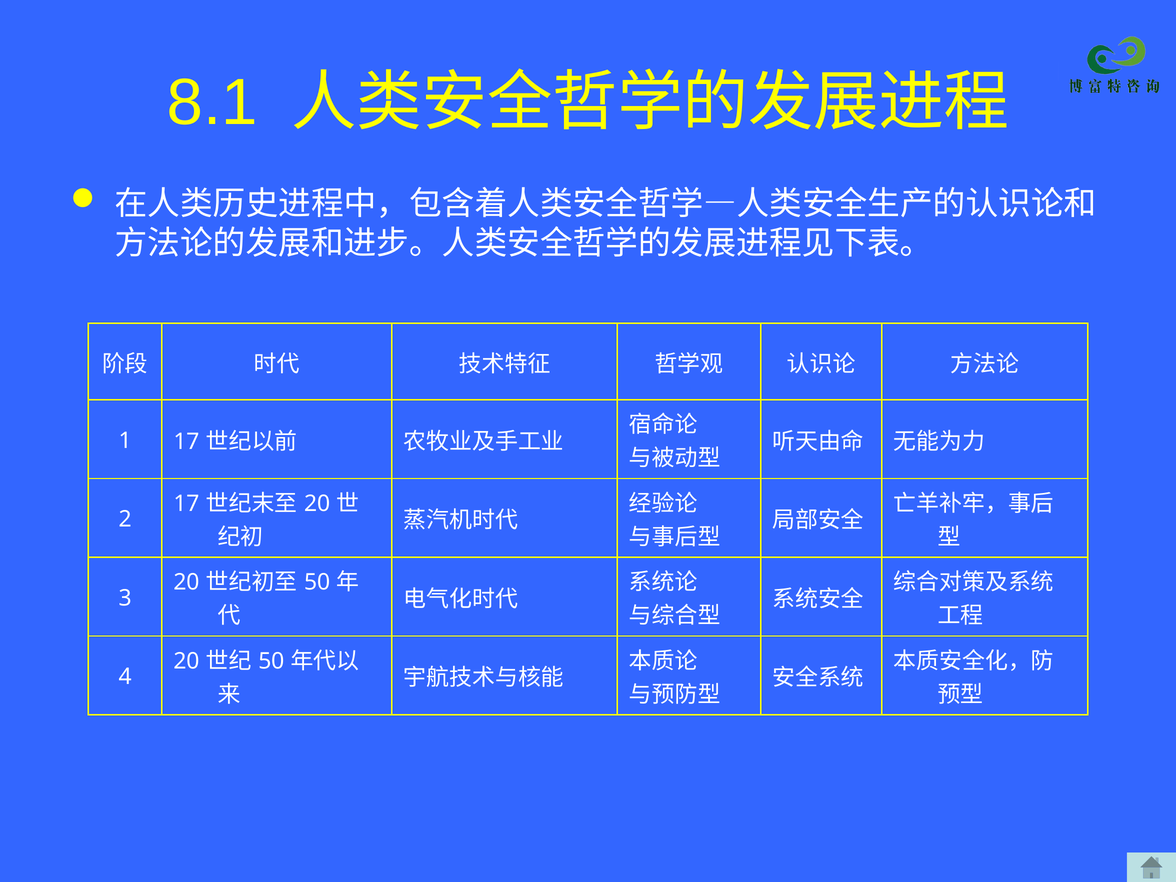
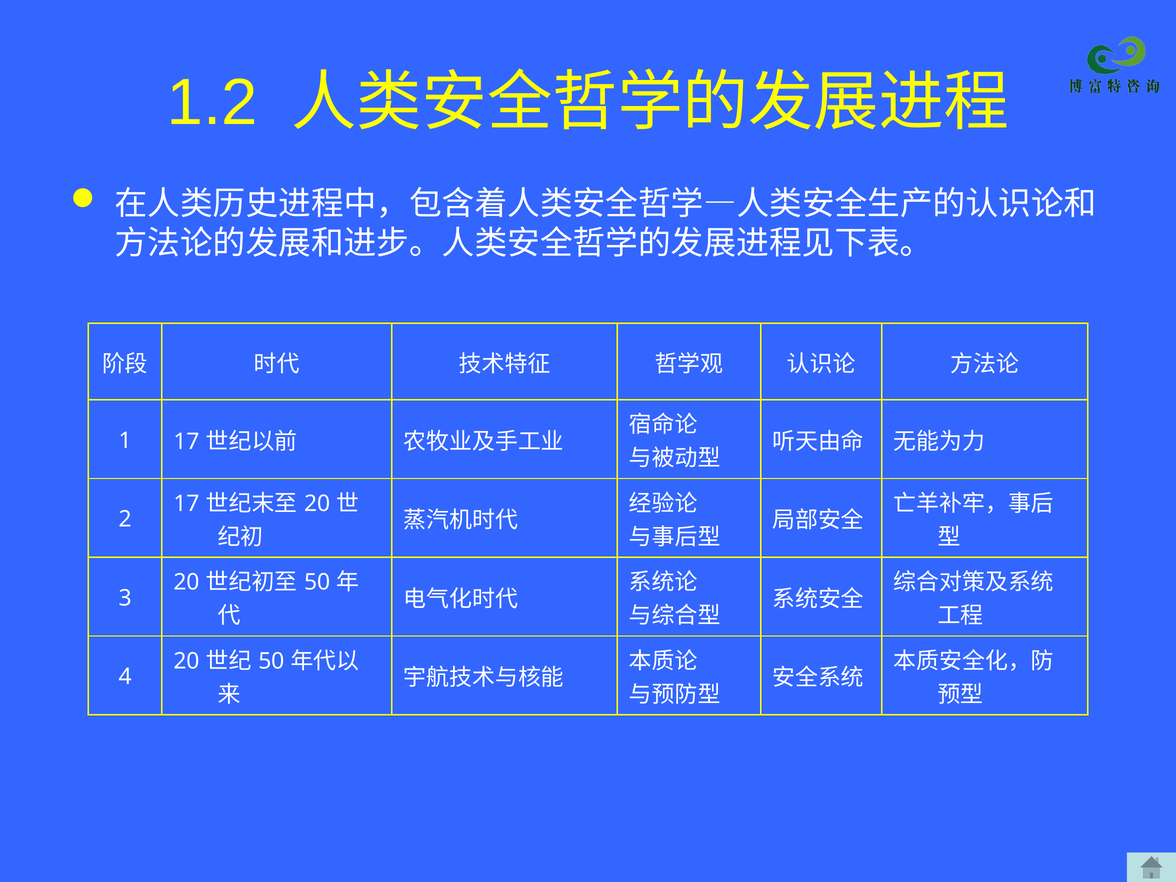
8.1: 8.1 -> 1.2
